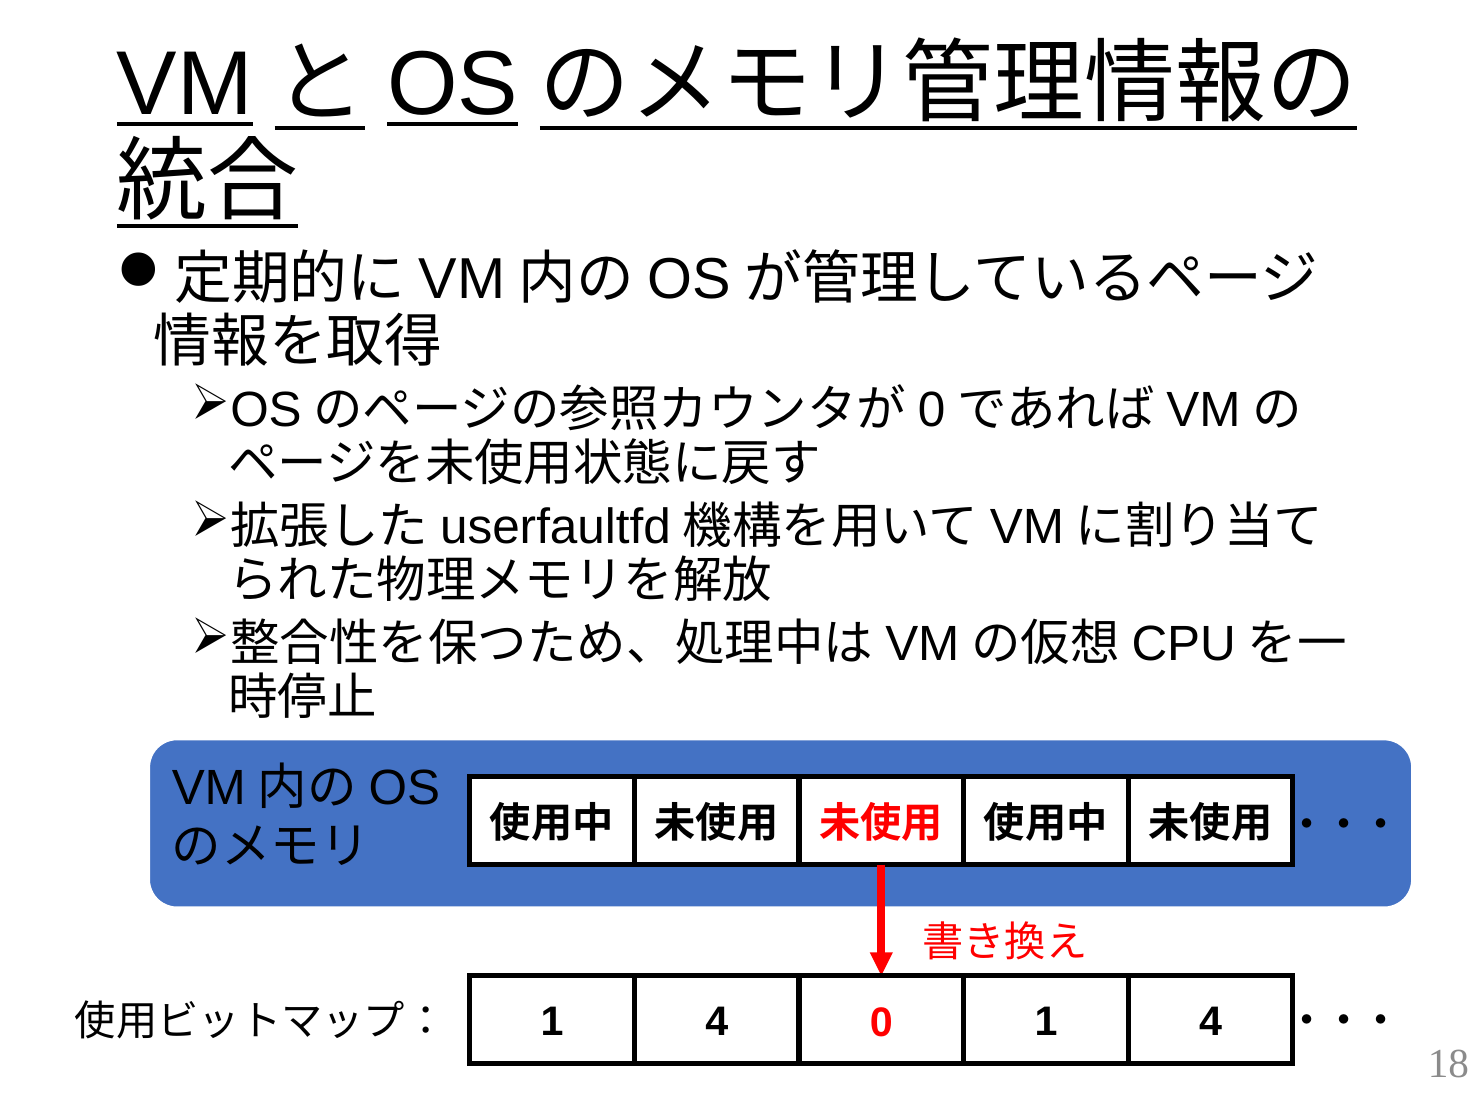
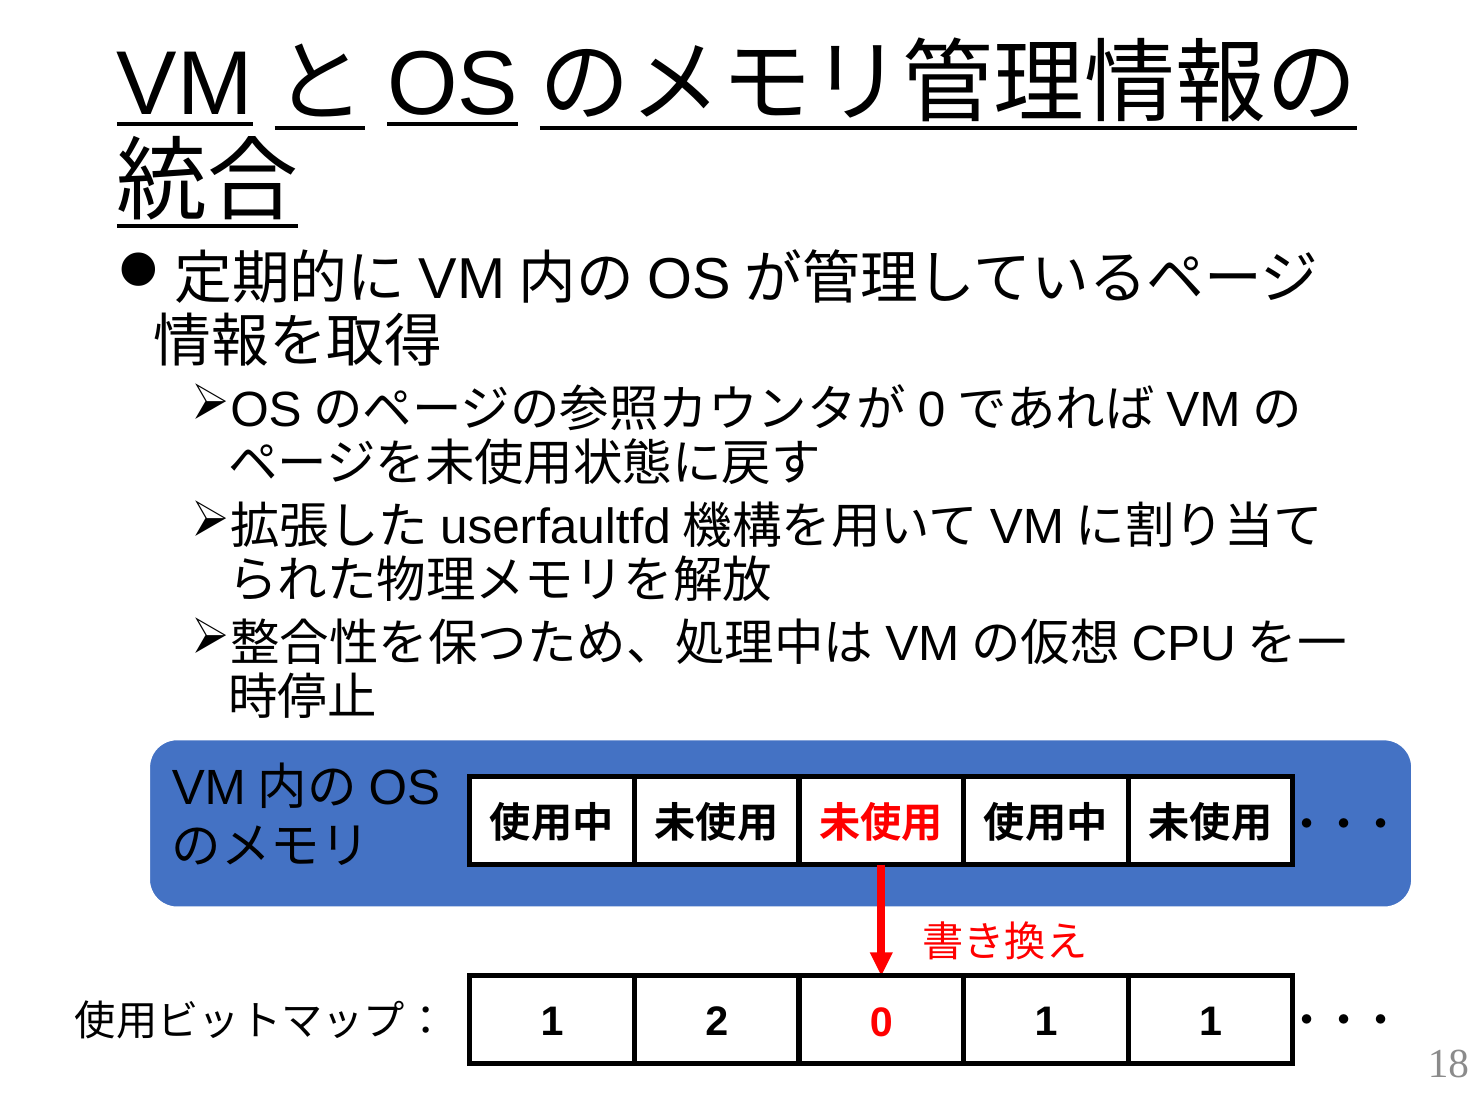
4 at (717, 1022): 4 -> 2
4 at (1211, 1022): 4 -> 1
